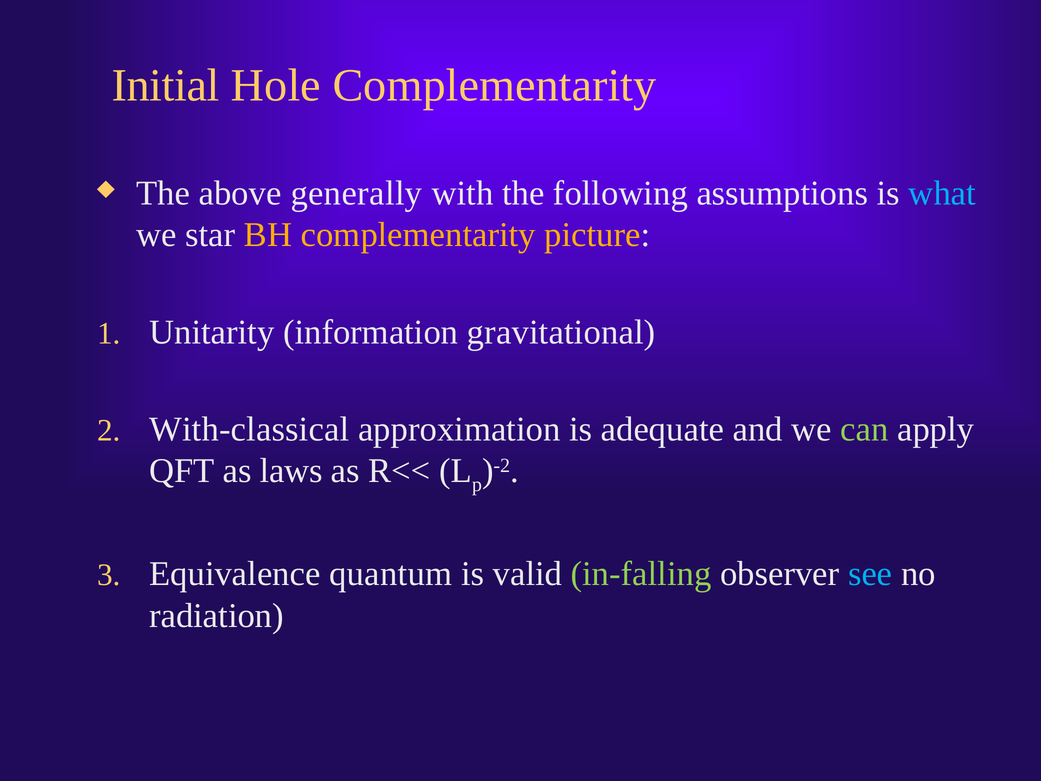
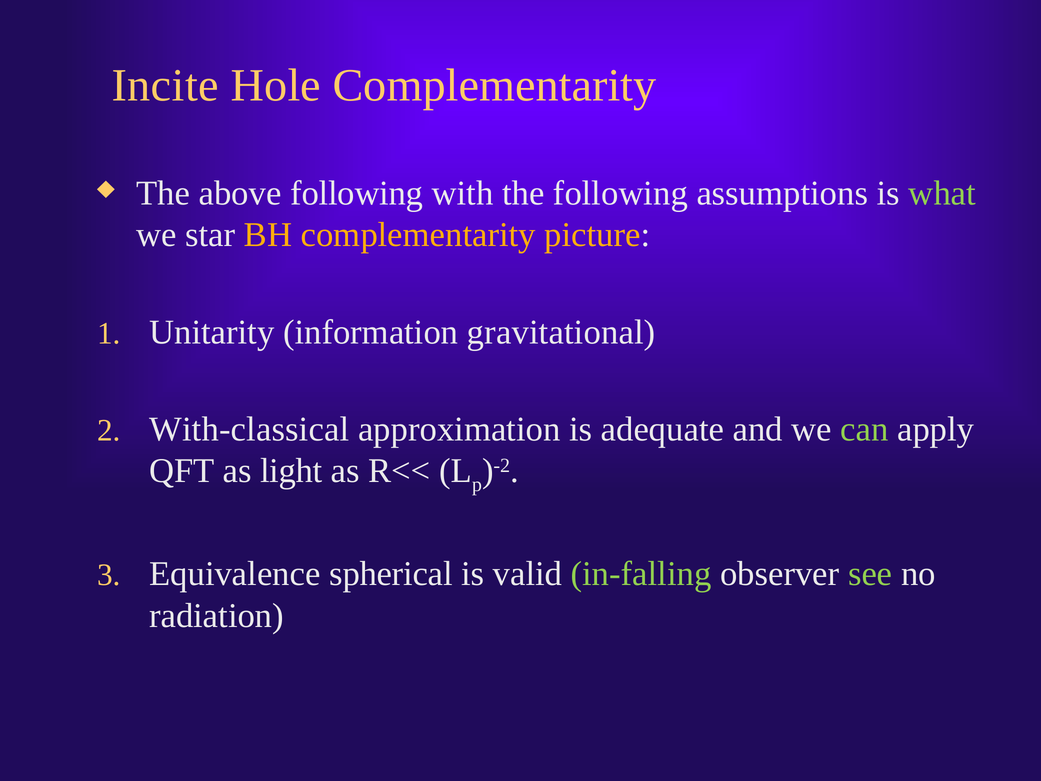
Initial: Initial -> Incite
above generally: generally -> following
what colour: light blue -> light green
laws: laws -> light
quantum: quantum -> spherical
see colour: light blue -> light green
